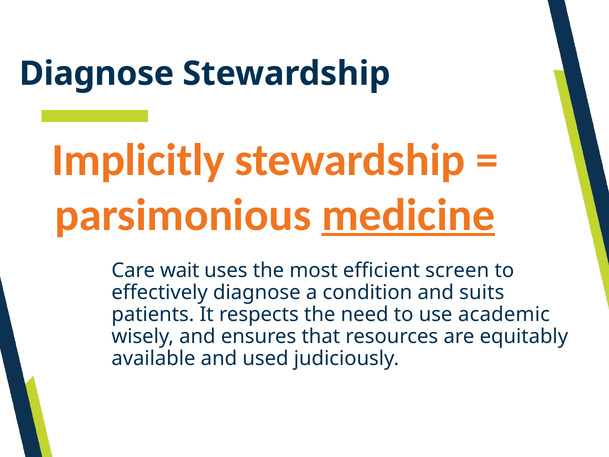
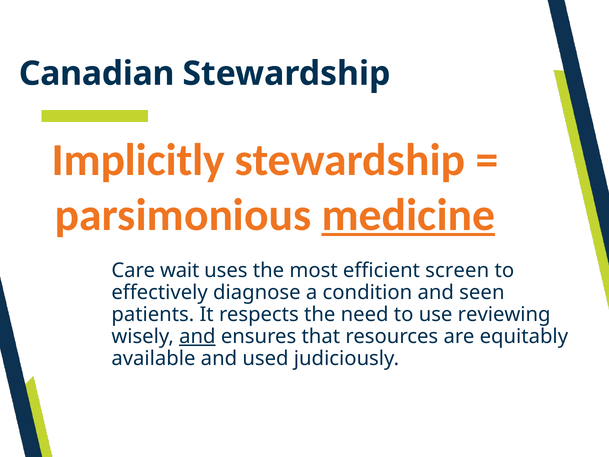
Diagnose at (97, 74): Diagnose -> Canadian
suits: suits -> seen
academic: academic -> reviewing
and at (197, 336) underline: none -> present
